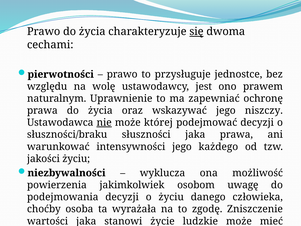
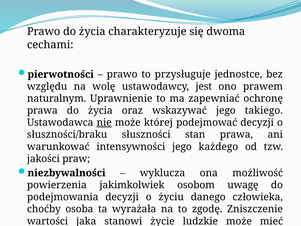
się underline: present -> none
niszczy: niszczy -> takiego
słuszności jaka: jaka -> stan
jakości życiu: życiu -> praw
